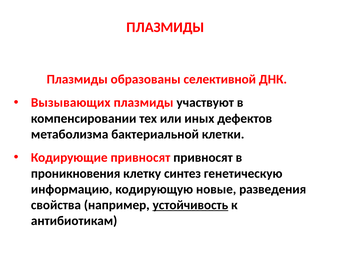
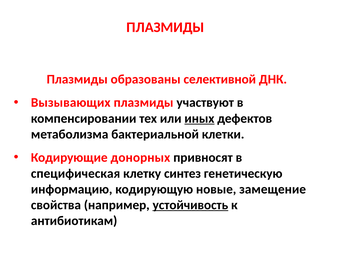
иных underline: none -> present
Кодирующие привносят: привносят -> донорных
проникновения: проникновения -> специфическая
разведения: разведения -> замещение
